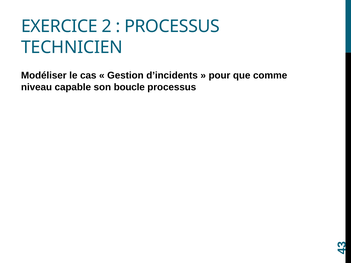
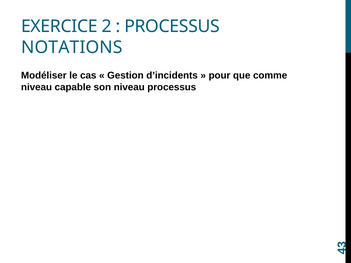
TECHNICIEN: TECHNICIEN -> NOTATIONS
son boucle: boucle -> niveau
